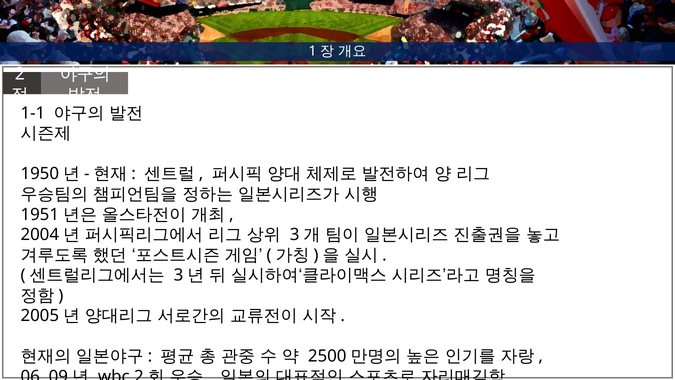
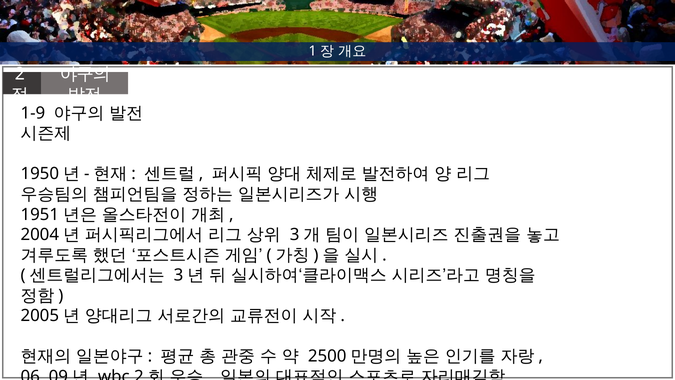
1-1: 1-1 -> 1-9
